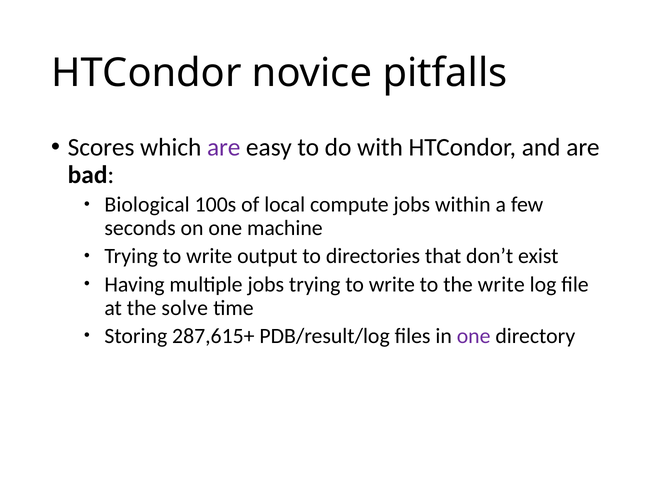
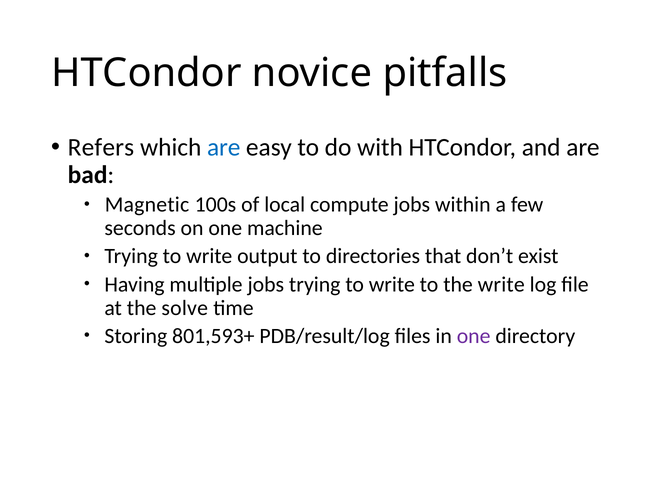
Scores: Scores -> Refers
are at (224, 147) colour: purple -> blue
Biological: Biological -> Magnetic
287,615+: 287,615+ -> 801,593+
